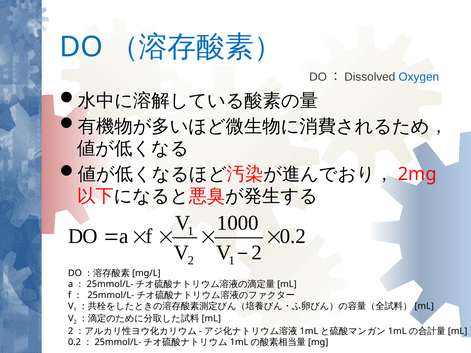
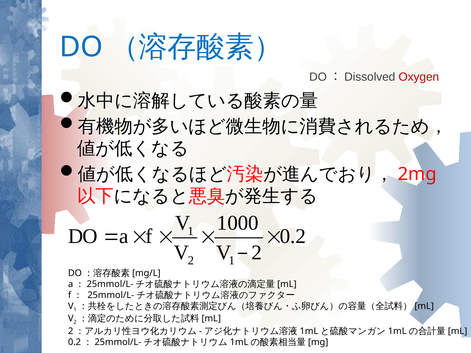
Oxygen colour: blue -> red
